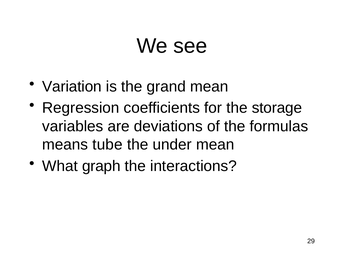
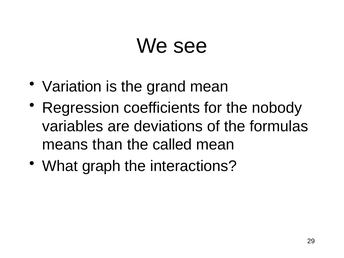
storage: storage -> nobody
tube: tube -> than
under: under -> called
